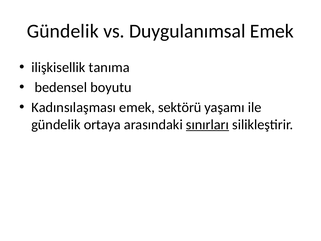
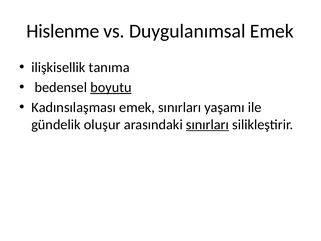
Gündelik at (63, 31): Gündelik -> Hislenme
boyutu underline: none -> present
emek sektörü: sektörü -> sınırları
ortaya: ortaya -> oluşur
